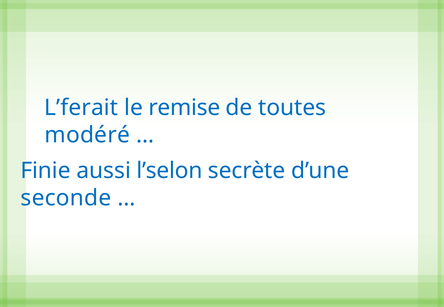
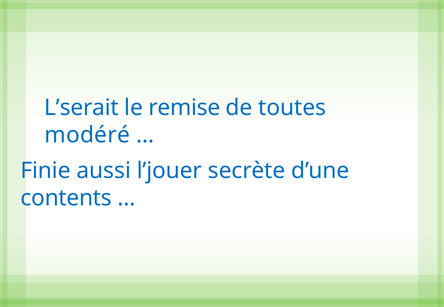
L’ferait: L’ferait -> L’serait
l’selon: l’selon -> l’jouer
seconde: seconde -> contents
